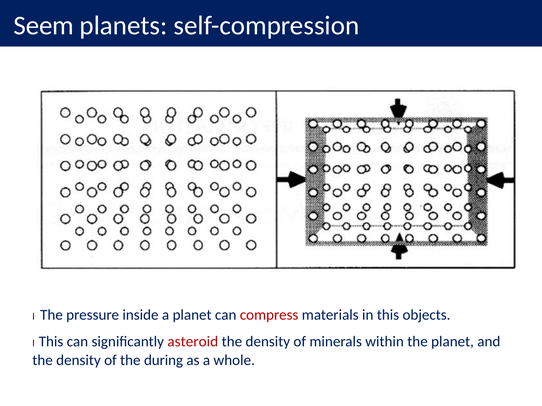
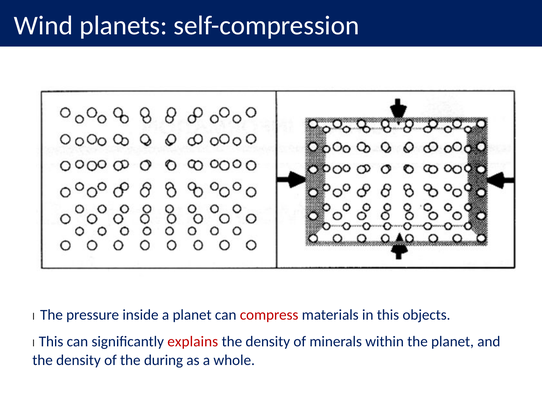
Seem: Seem -> Wind
asteroid: asteroid -> explains
